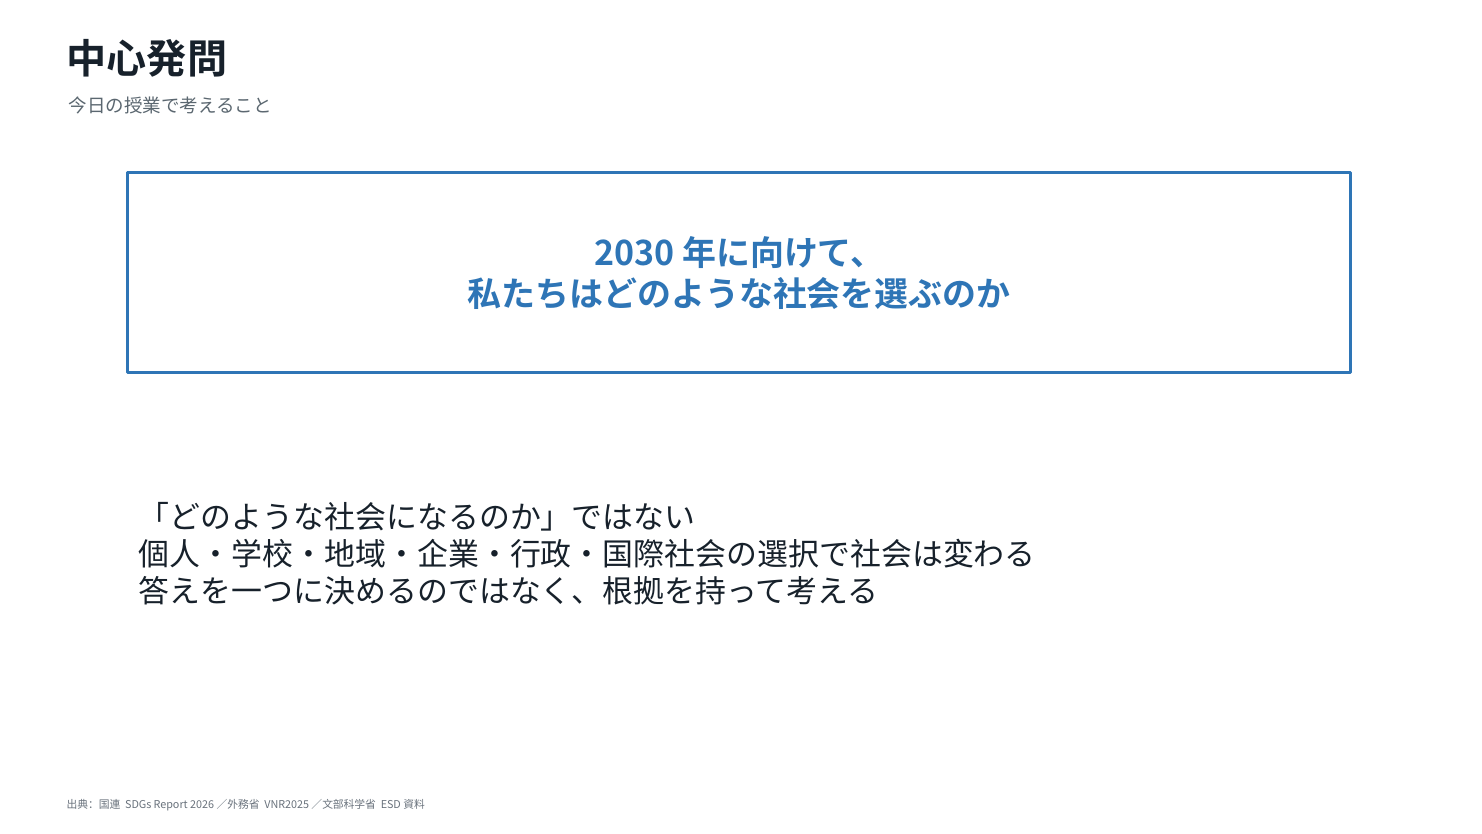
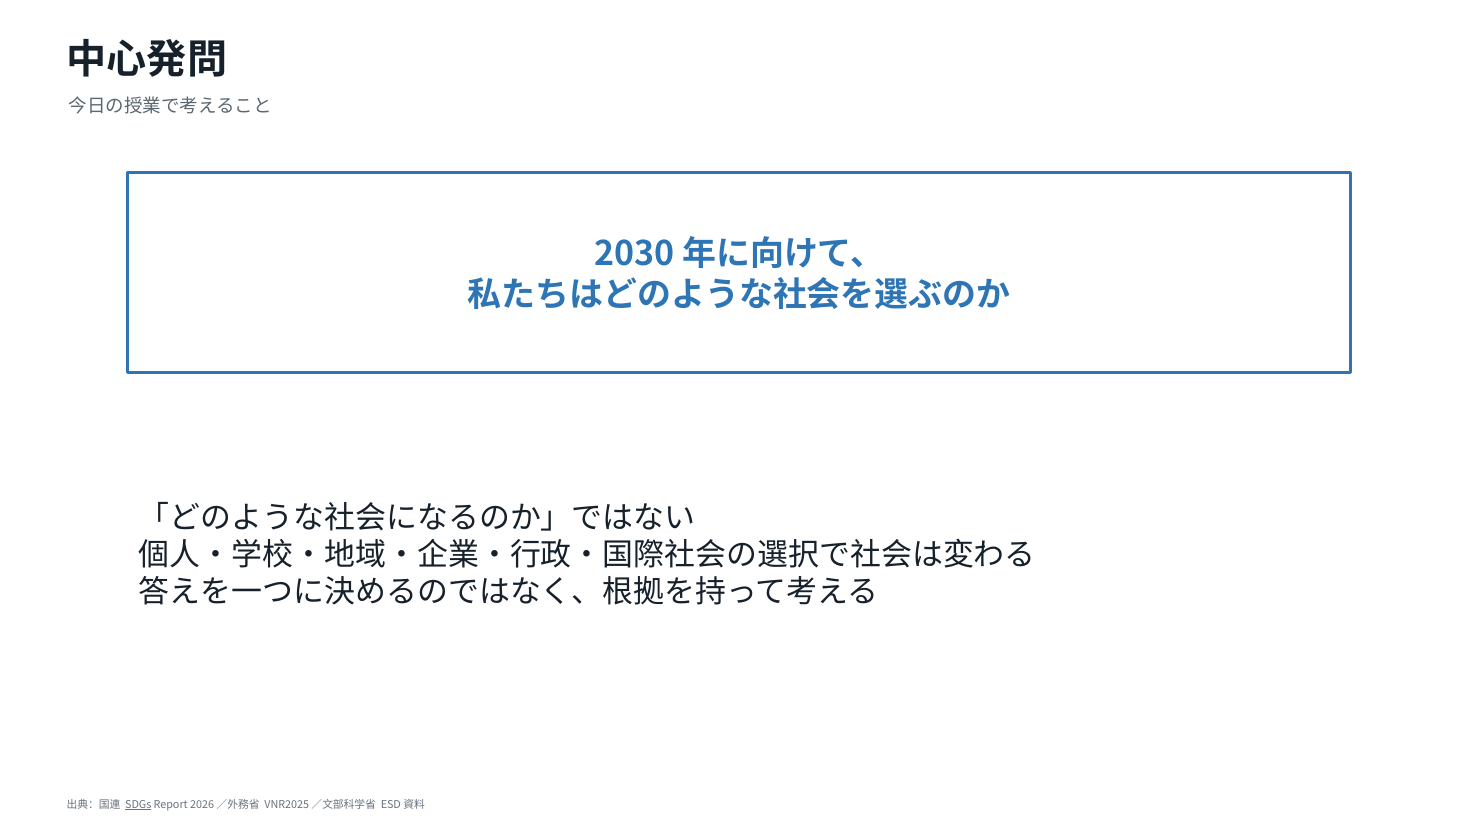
SDGs underline: none -> present
